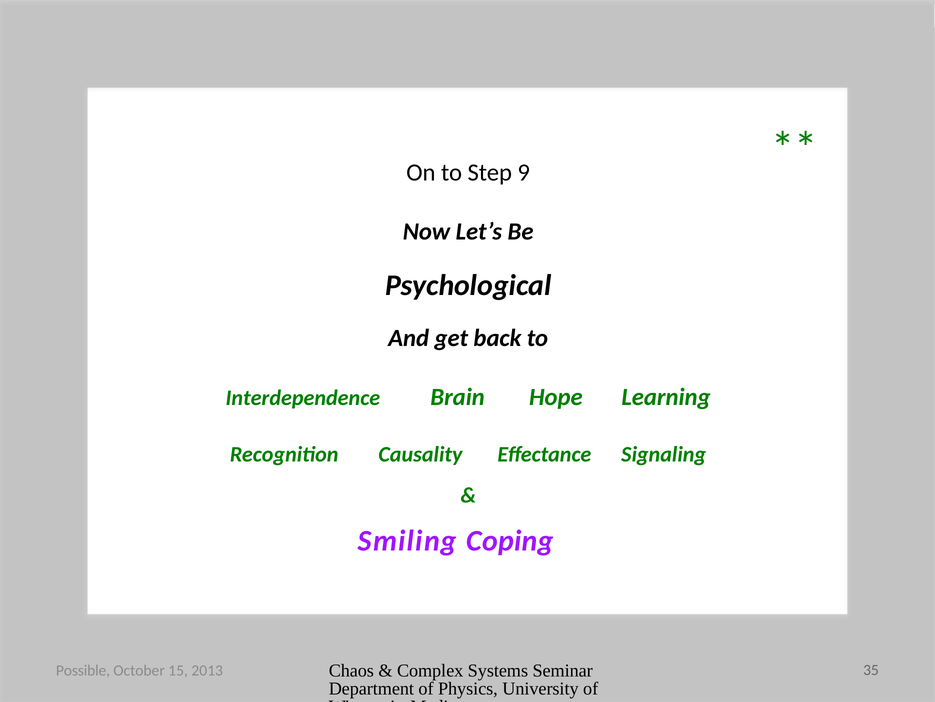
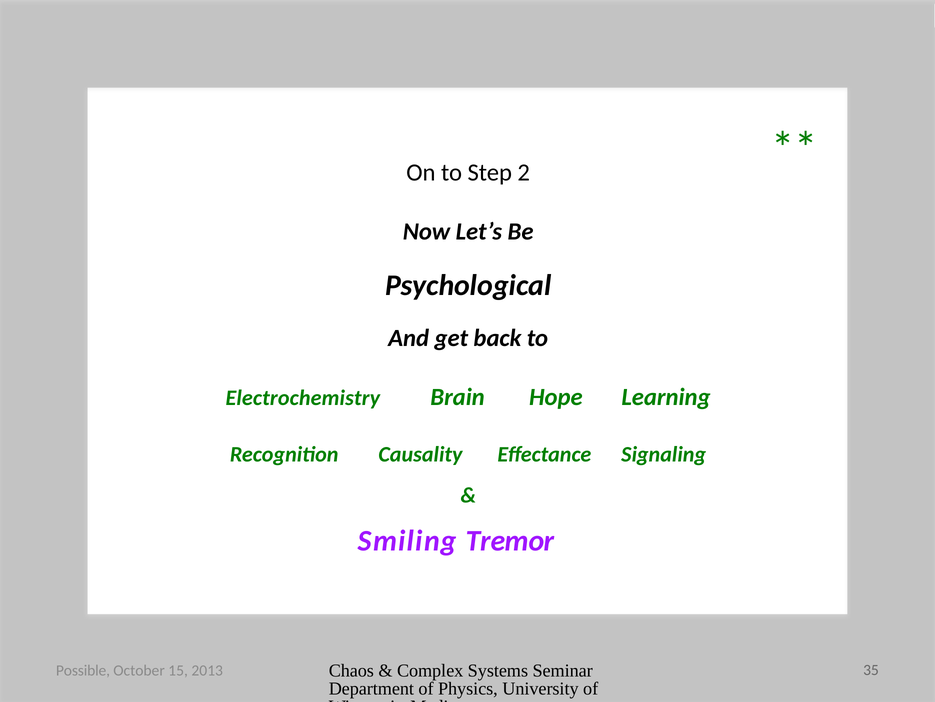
9: 9 -> 2
Interdependence: Interdependence -> Electrochemistry
Coping: Coping -> Tremor
